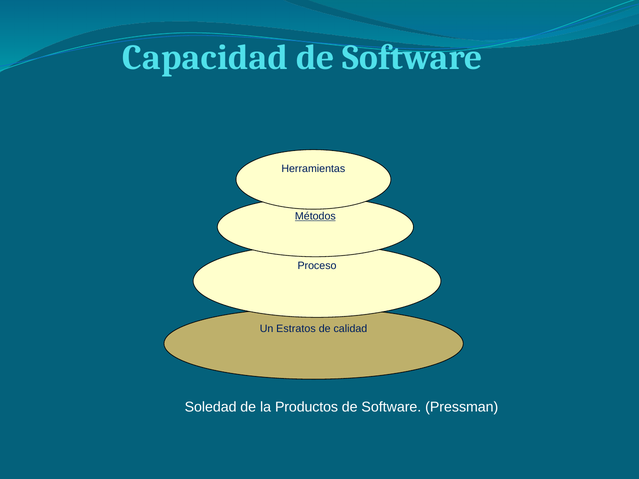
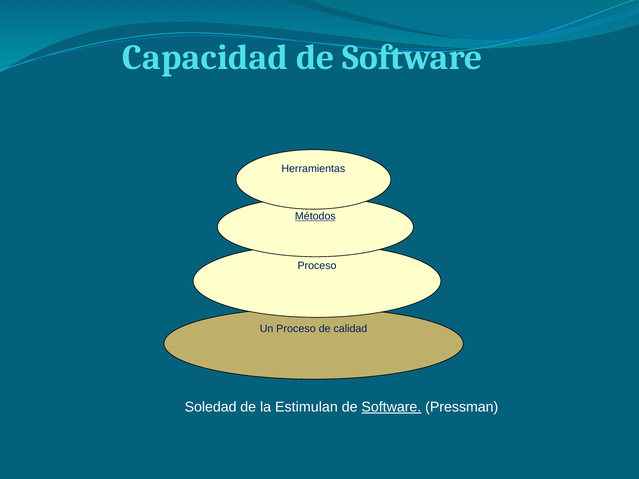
Un Estratos: Estratos -> Proceso
Productos: Productos -> Estimulan
Software at (391, 407) underline: none -> present
